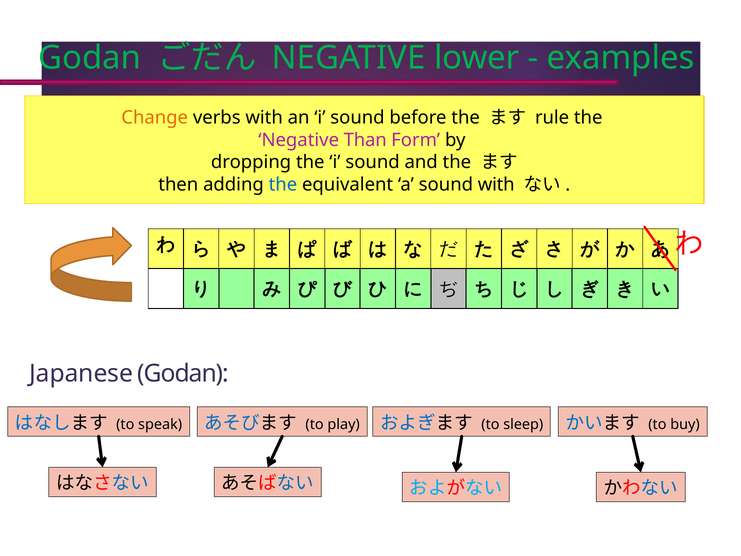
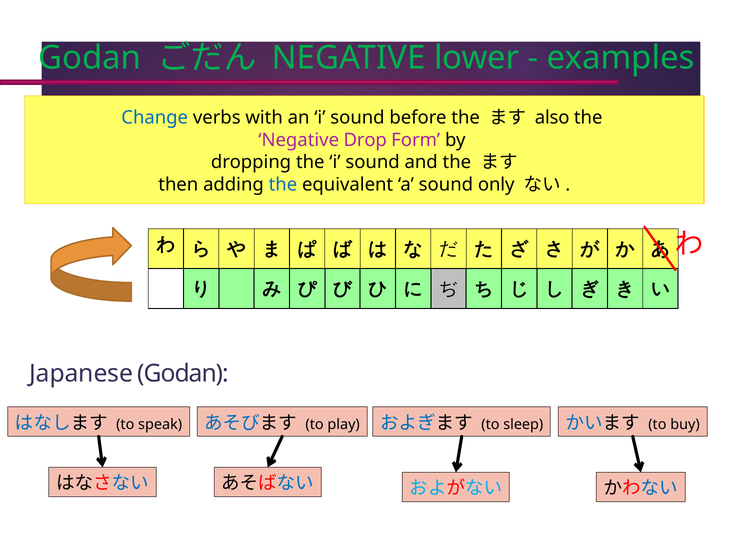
Change colour: orange -> blue
rule: rule -> also
Than: Than -> Drop
sound with: with -> only
